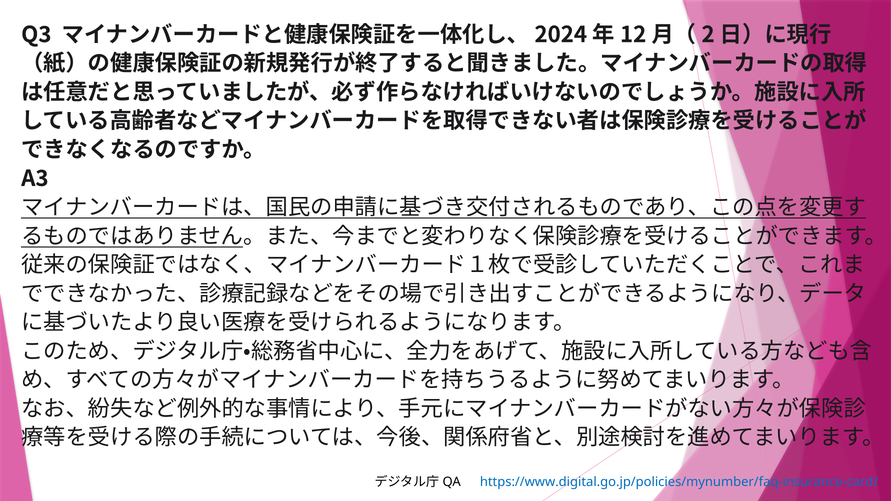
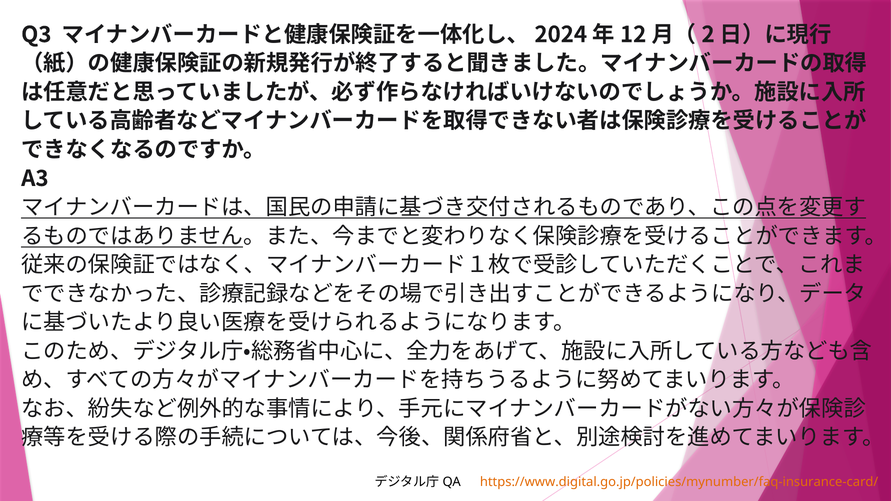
https://www.digital.go.jp/policies/mynumber/faq-insurance-card/ colour: blue -> orange
